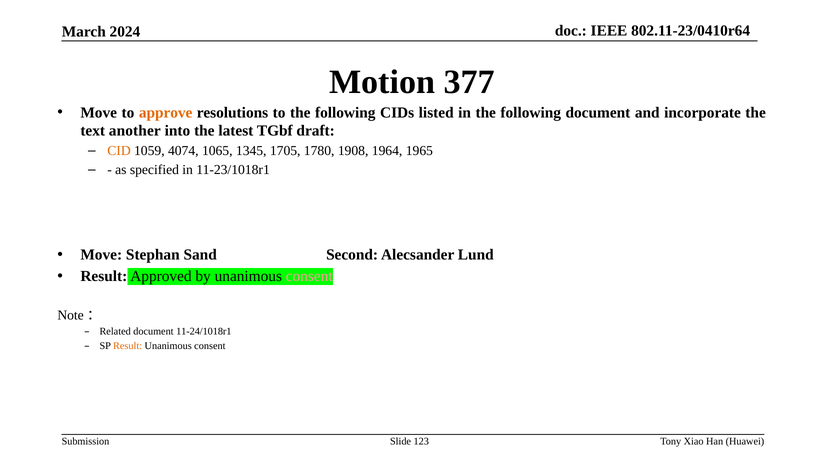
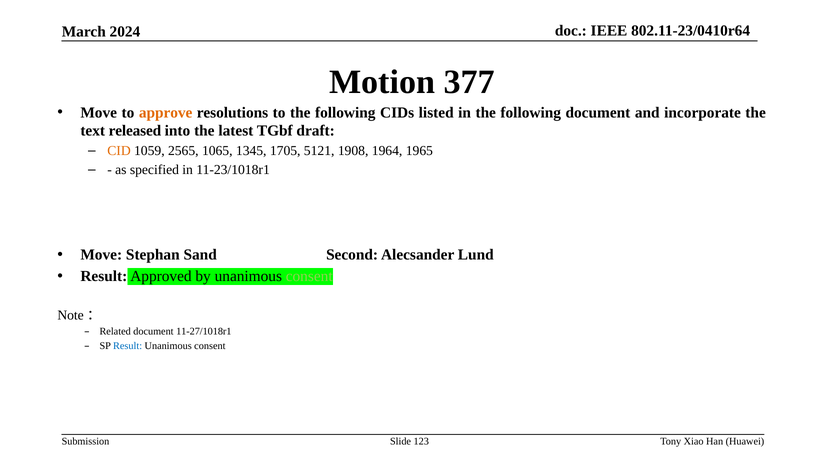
another: another -> released
4074: 4074 -> 2565
1780: 1780 -> 5121
consent at (309, 277) colour: pink -> light green
11-24/1018r1: 11-24/1018r1 -> 11-27/1018r1
Result at (128, 346) colour: orange -> blue
